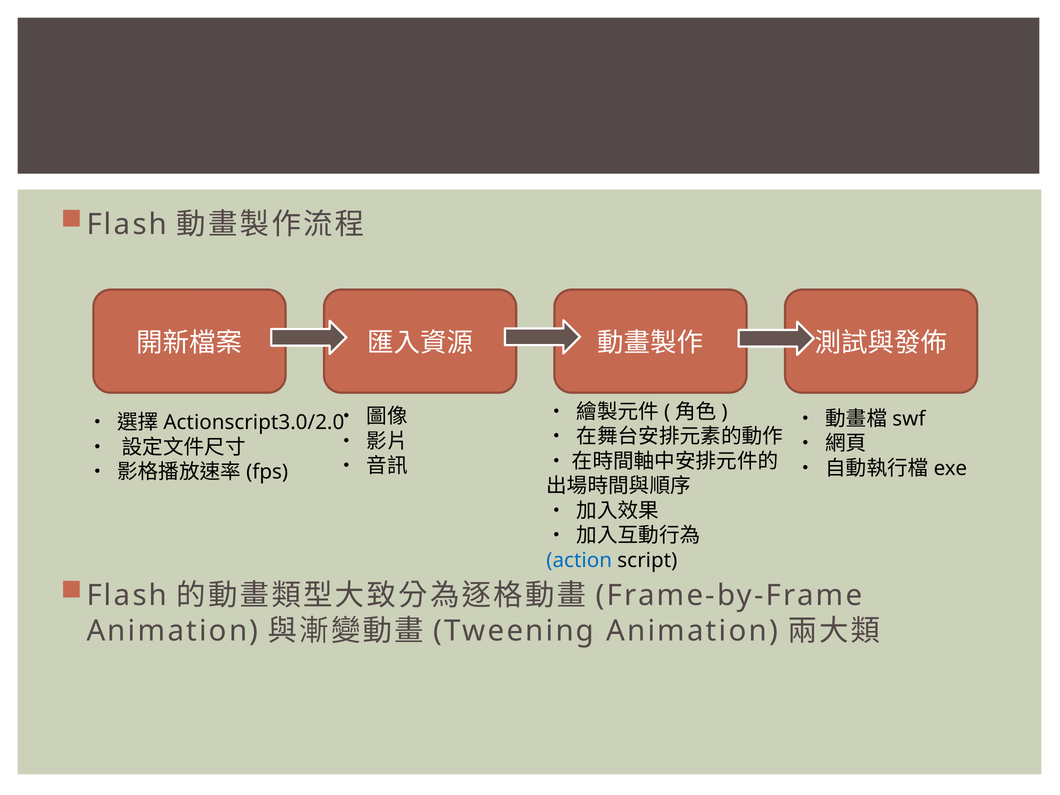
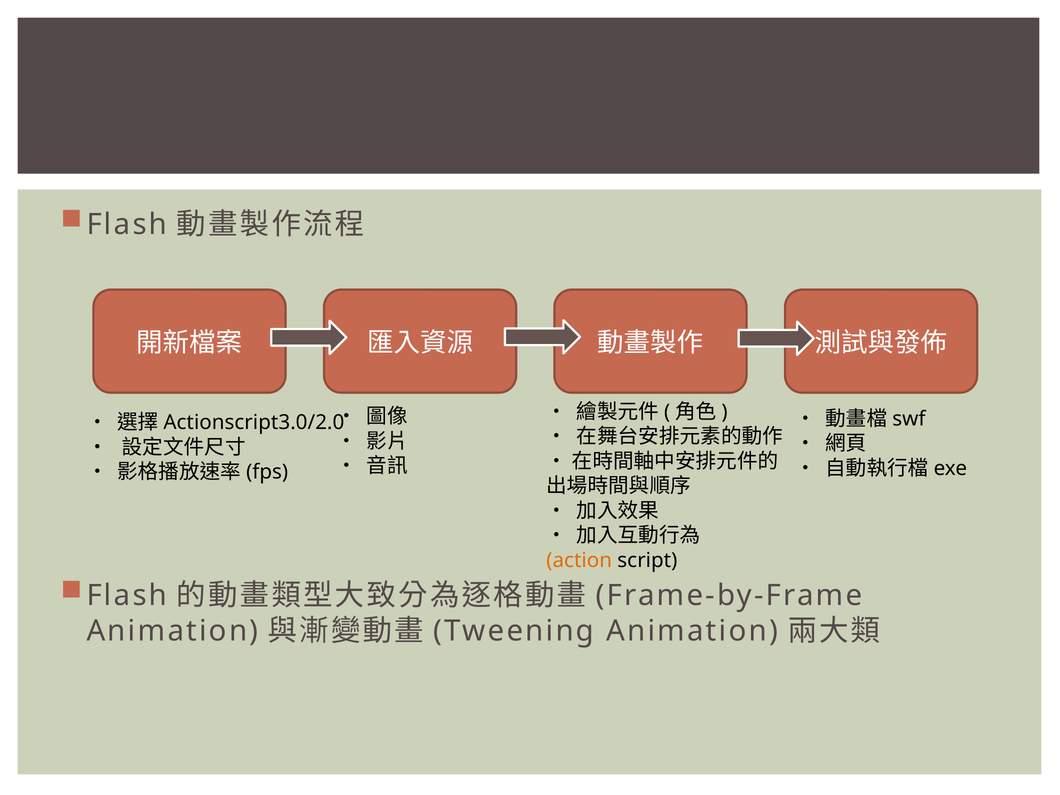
action colour: blue -> orange
